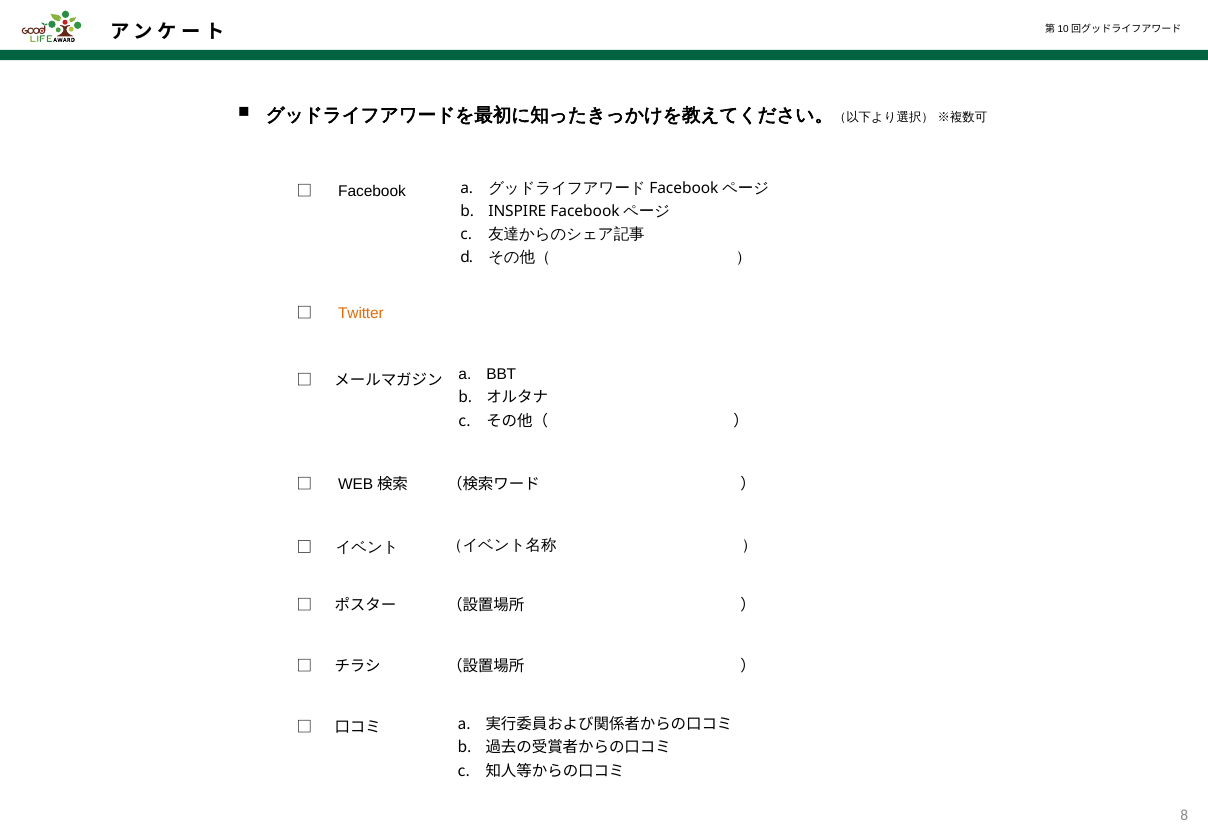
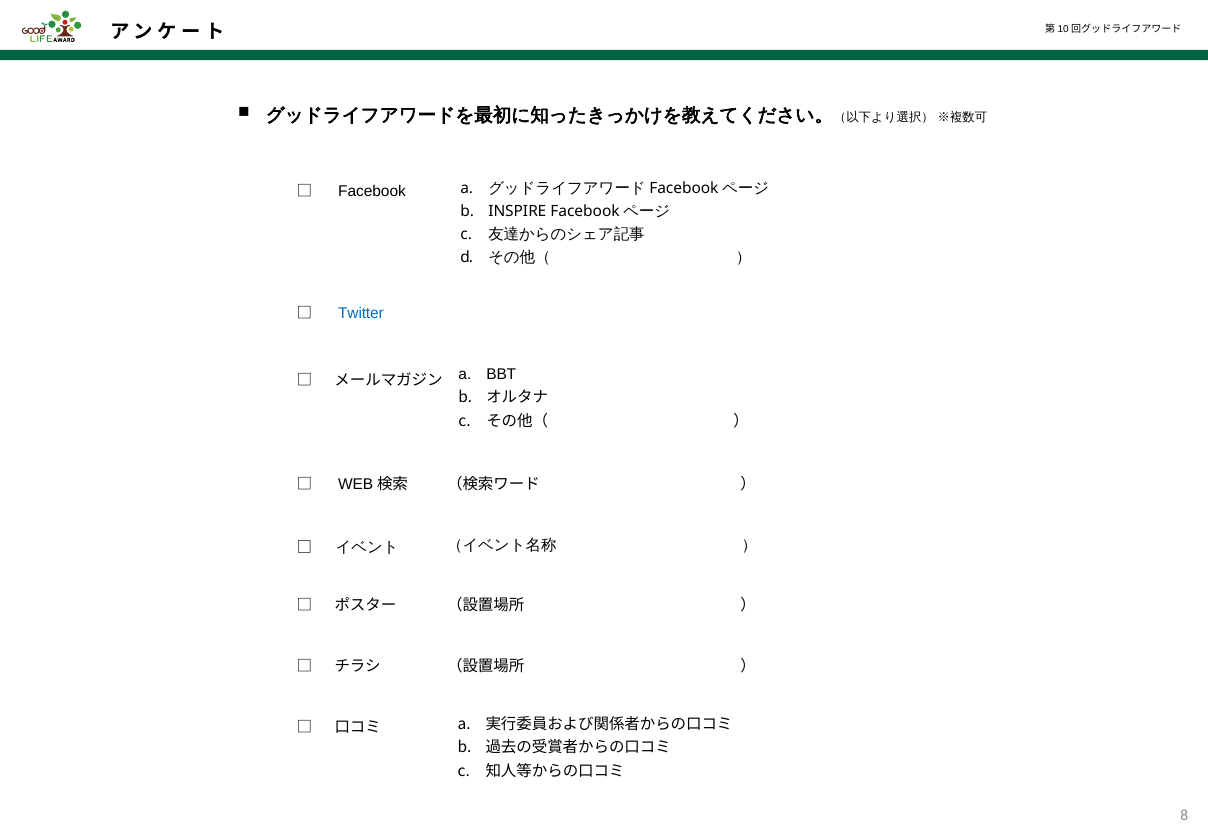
Twitter colour: orange -> blue
